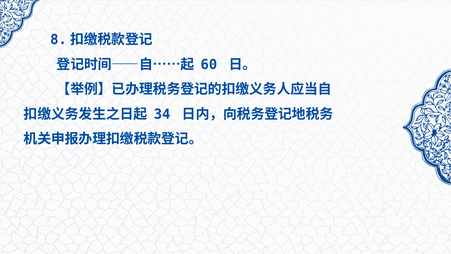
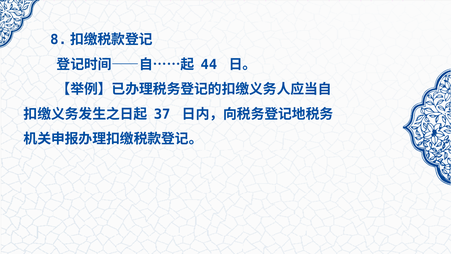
60: 60 -> 44
34: 34 -> 37
